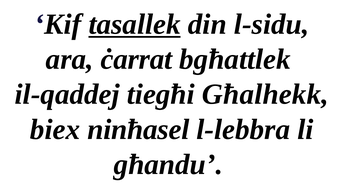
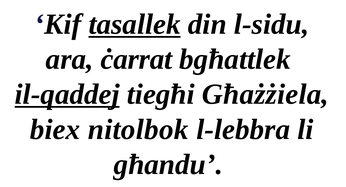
il-qaddej underline: none -> present
Għalhekk: Għalhekk -> Għażżiela
ninħasel: ninħasel -> nitolbok
